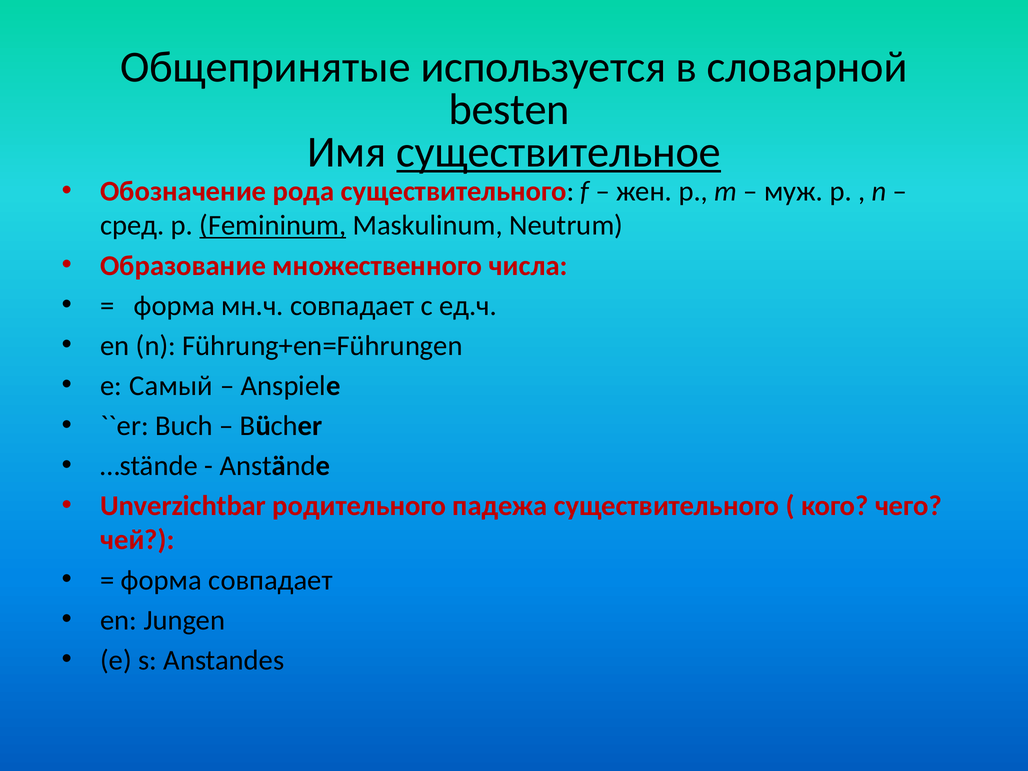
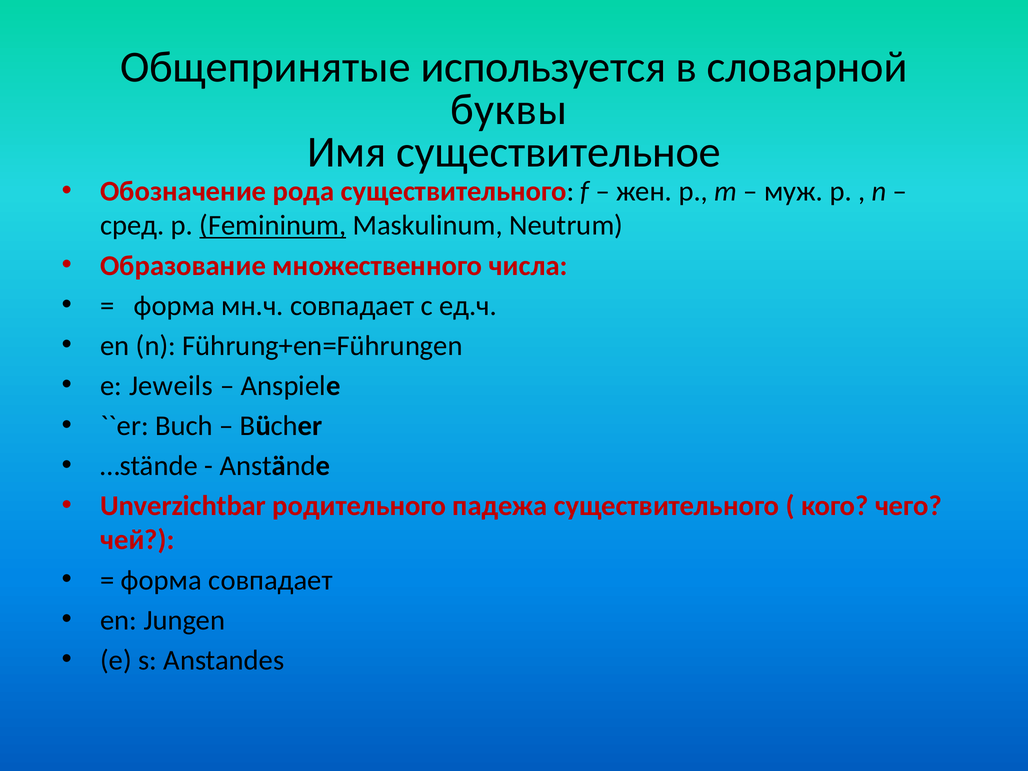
besten: besten -> буквы
существительное underline: present -> none
Самый: Самый -> Jeweils
